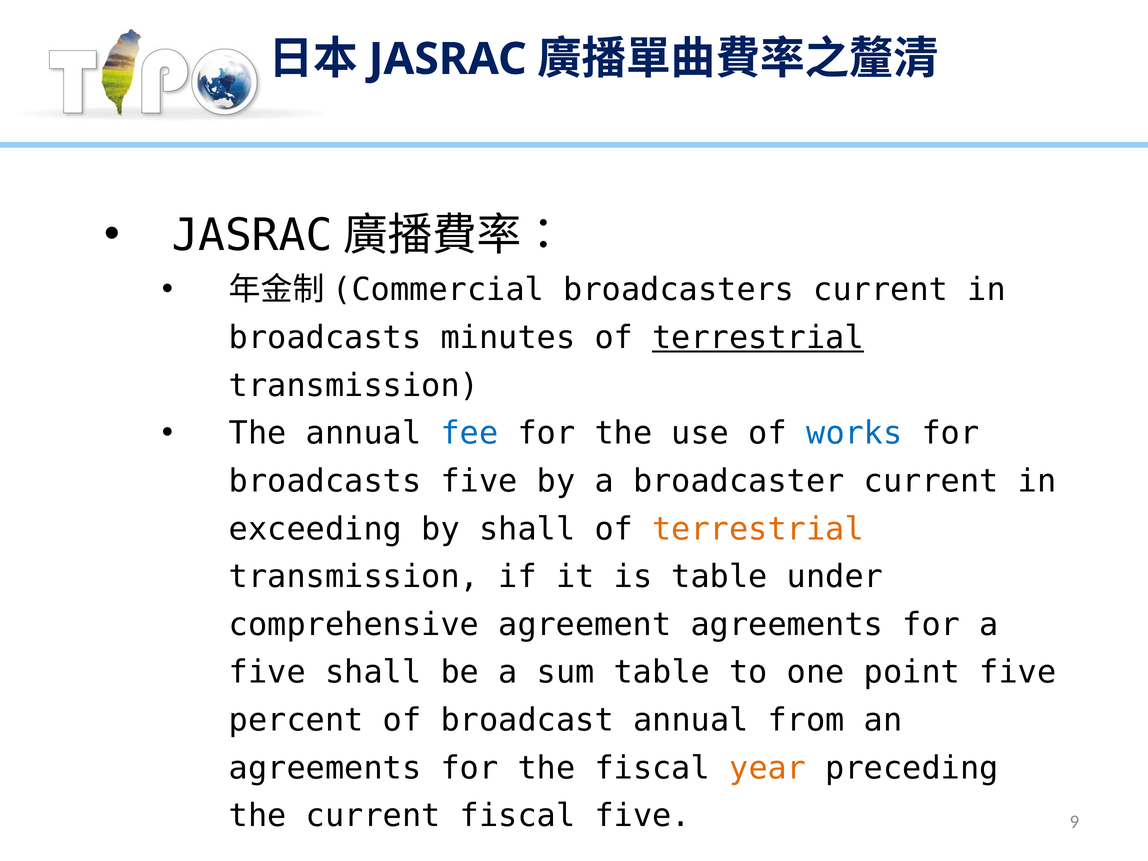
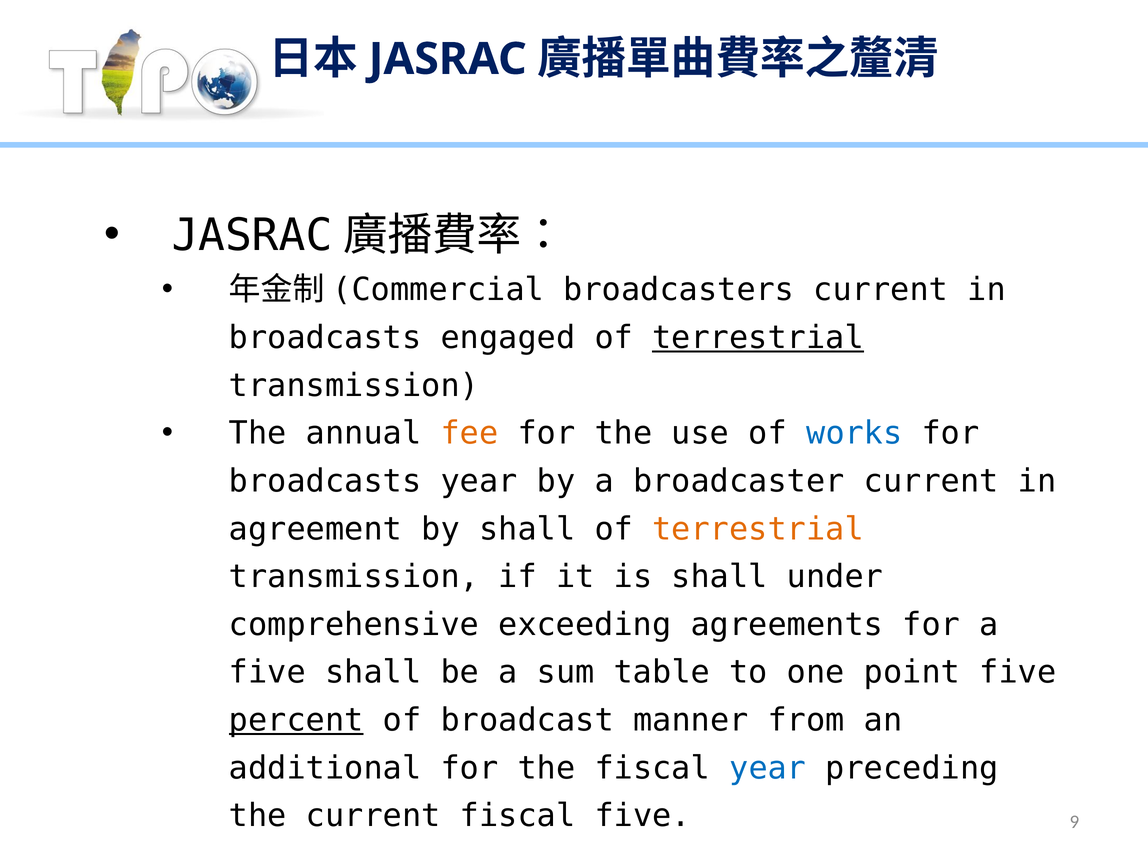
minutes: minutes -> engaged
fee colour: blue -> orange
broadcasts five: five -> year
exceeding: exceeding -> agreement
is table: table -> shall
agreement: agreement -> exceeding
percent underline: none -> present
broadcast annual: annual -> manner
agreements at (325, 768): agreements -> additional
year at (768, 768) colour: orange -> blue
